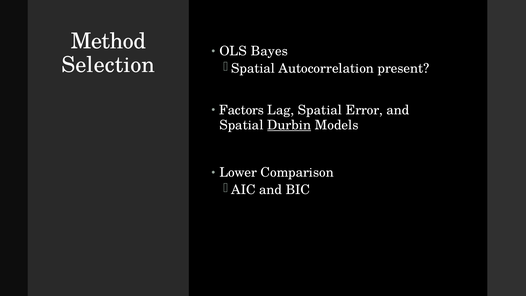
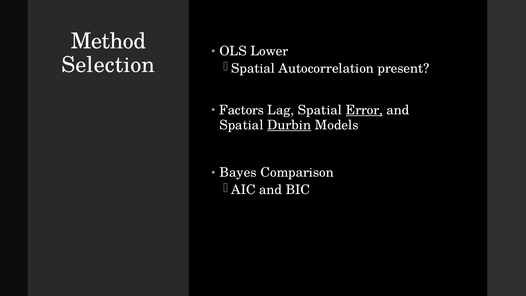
Bayes: Bayes -> Lower
Error underline: none -> present
Lower: Lower -> Bayes
